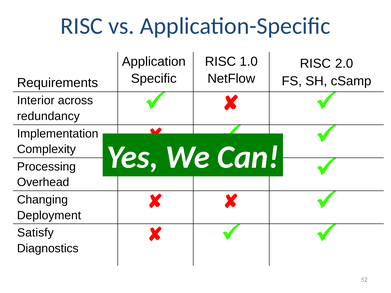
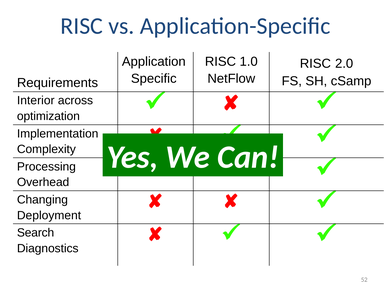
redundancy: redundancy -> optimization
Satisfy: Satisfy -> Search
